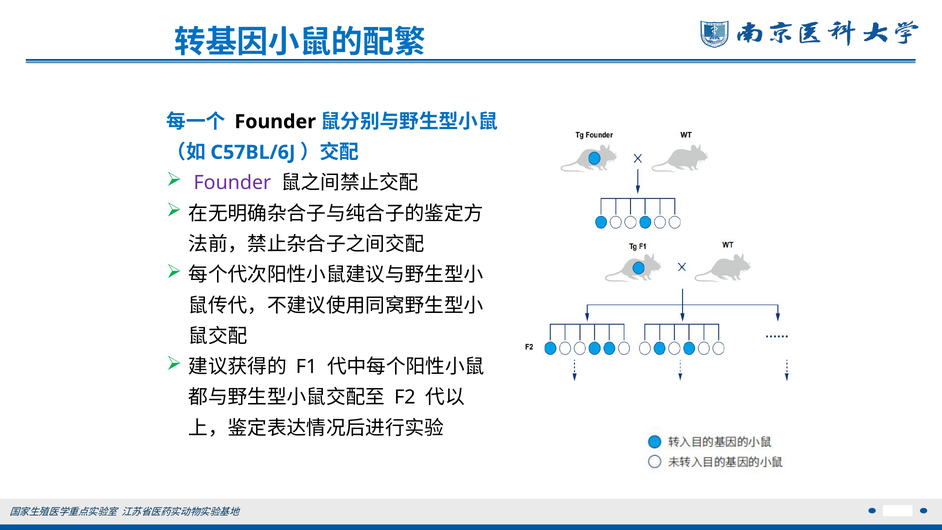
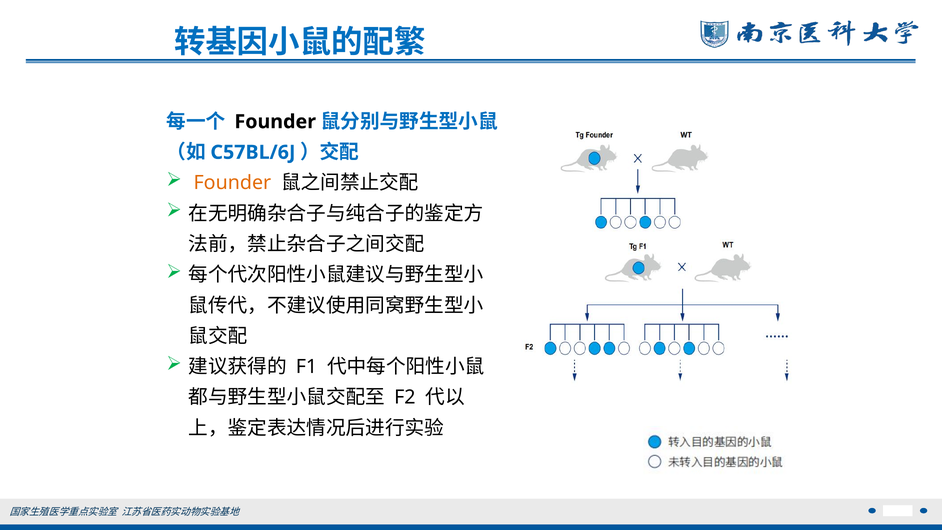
Founder at (232, 183) colour: purple -> orange
